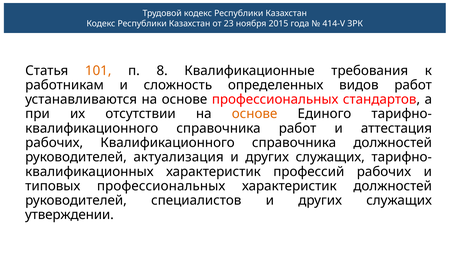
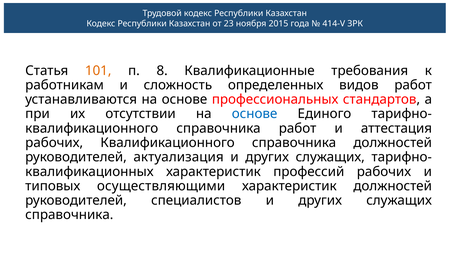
основе at (255, 114) colour: orange -> blue
типовых профессиональных: профессиональных -> осуществляющими
утверждении at (69, 215): утверждении -> справочника
